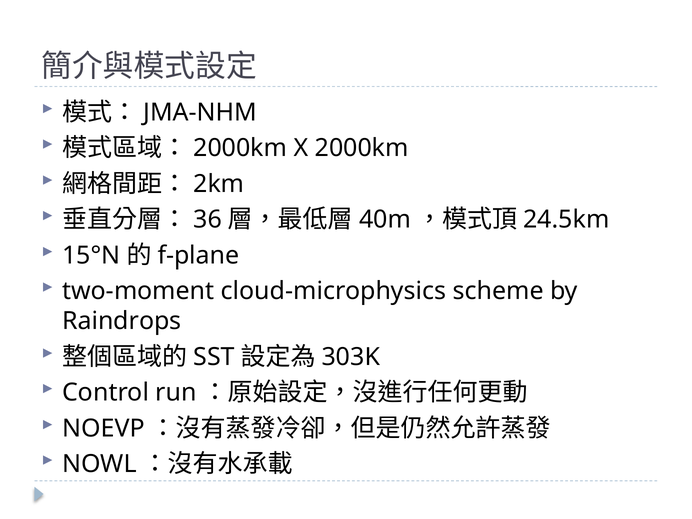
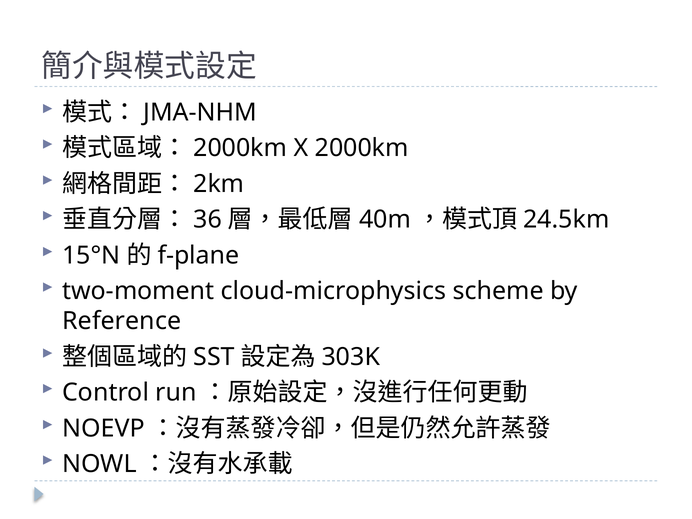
Raindrops: Raindrops -> Reference
